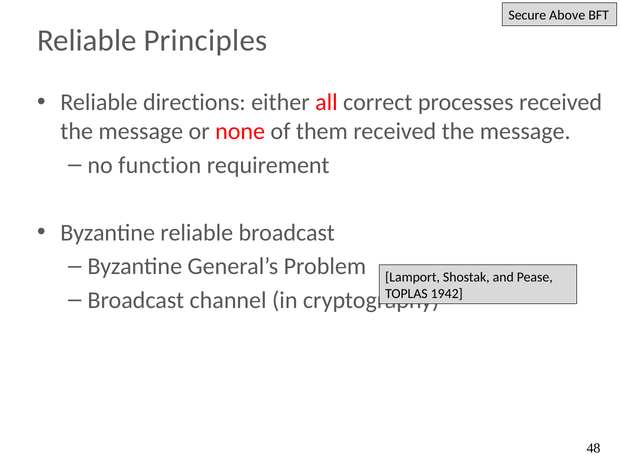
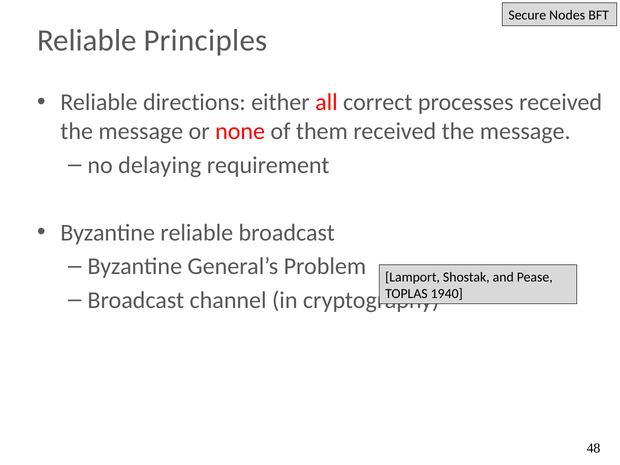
Above: Above -> Nodes
function: function -> delaying
1942: 1942 -> 1940
